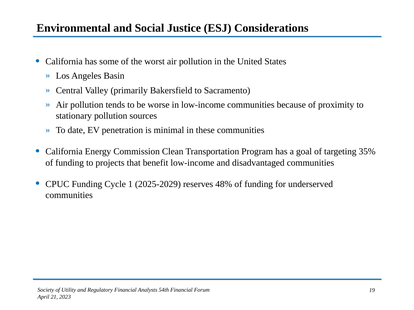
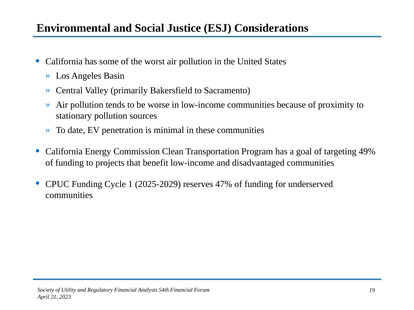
35%: 35% -> 49%
48%: 48% -> 47%
